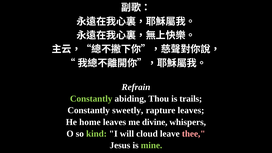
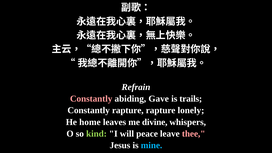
Constantly at (91, 99) colour: light green -> pink
Thou: Thou -> Gave
Constantly sweetly: sweetly -> rapture
rapture leaves: leaves -> lonely
cloud: cloud -> peace
mine colour: light green -> light blue
